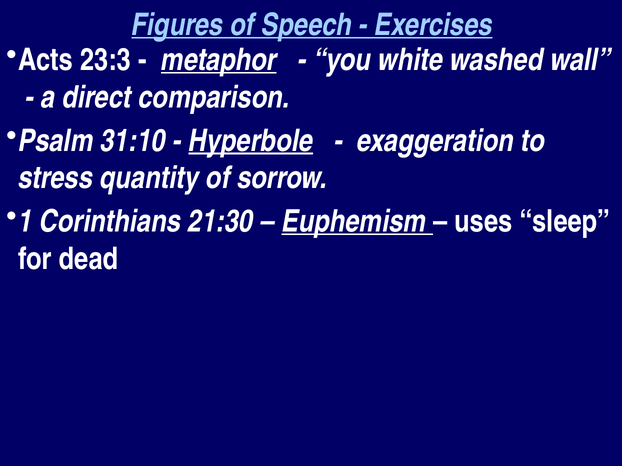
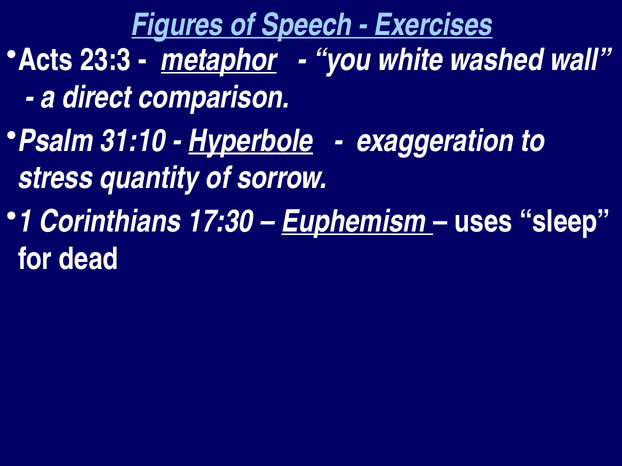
21:30: 21:30 -> 17:30
